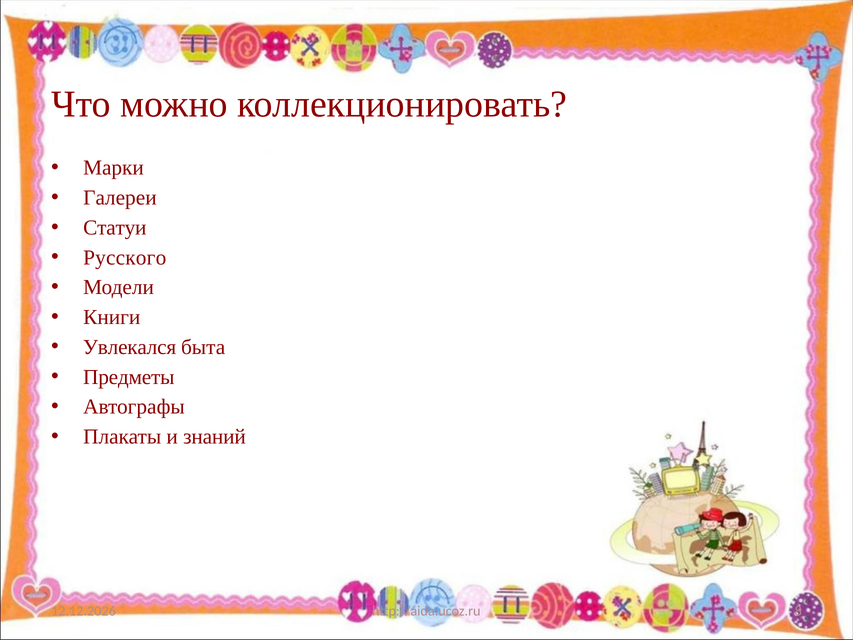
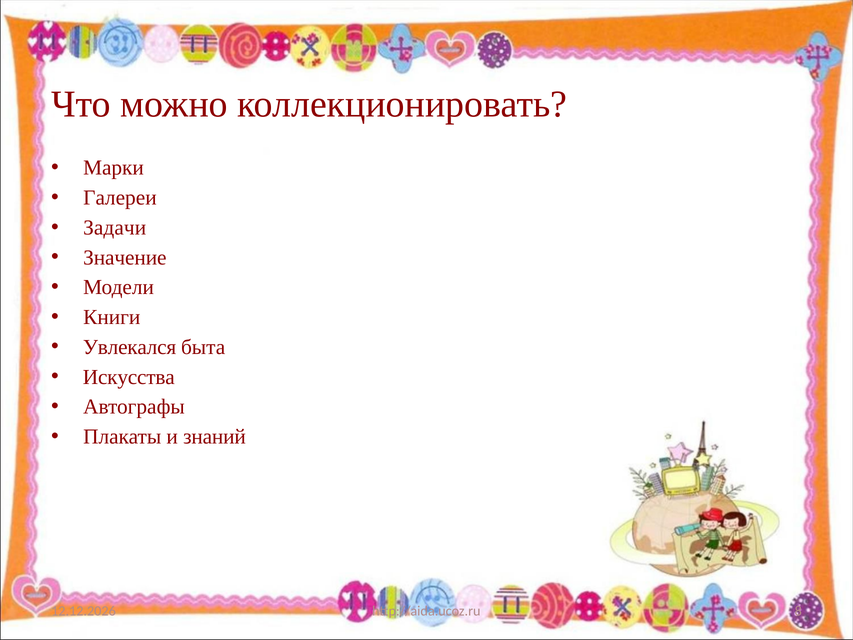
Статуи: Статуи -> Задачи
Русского: Русского -> Значение
Предметы: Предметы -> Искусства
